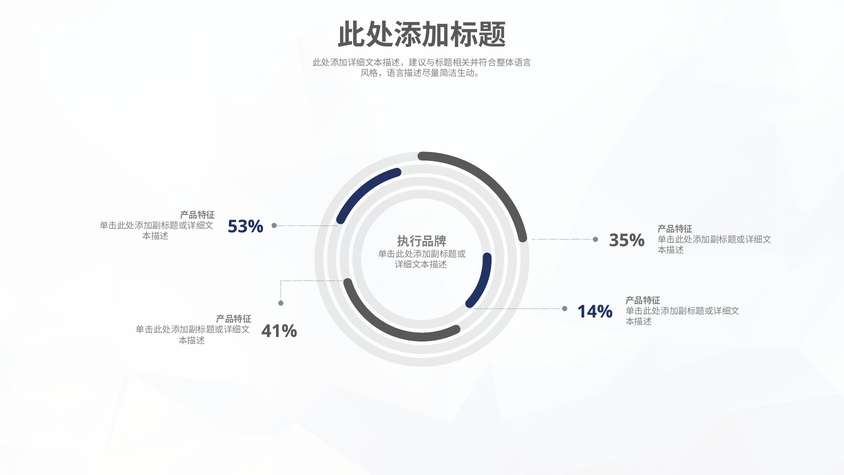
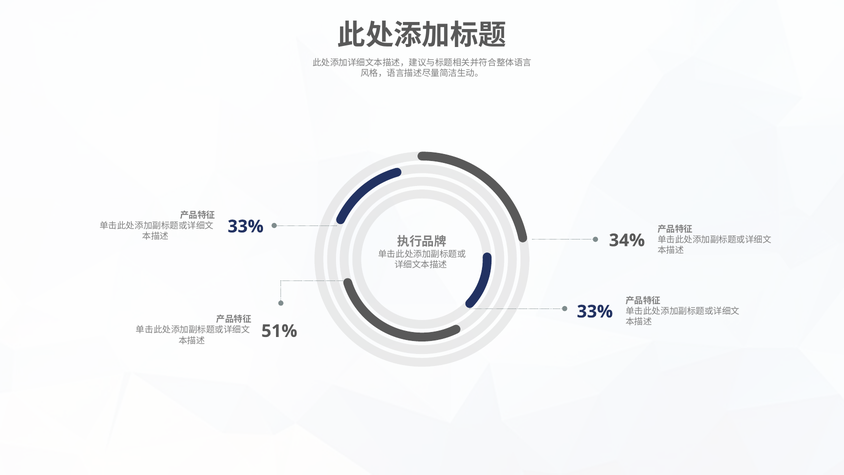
53% at (246, 226): 53% -> 33%
35%: 35% -> 34%
14% at (595, 311): 14% -> 33%
41%: 41% -> 51%
